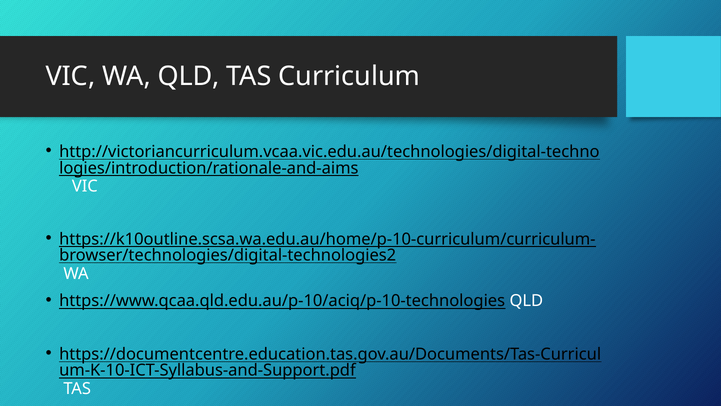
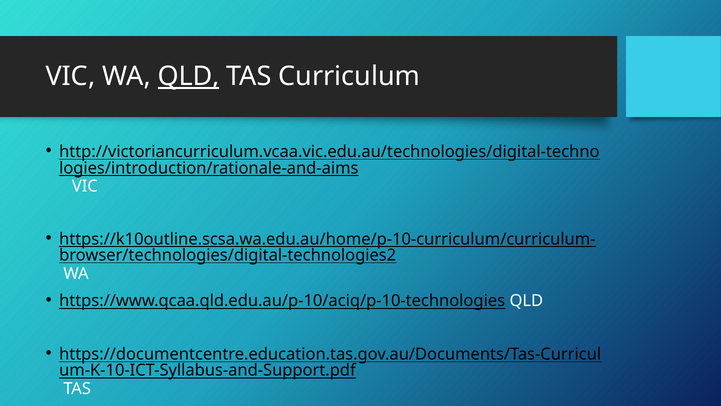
QLD at (189, 76) underline: none -> present
